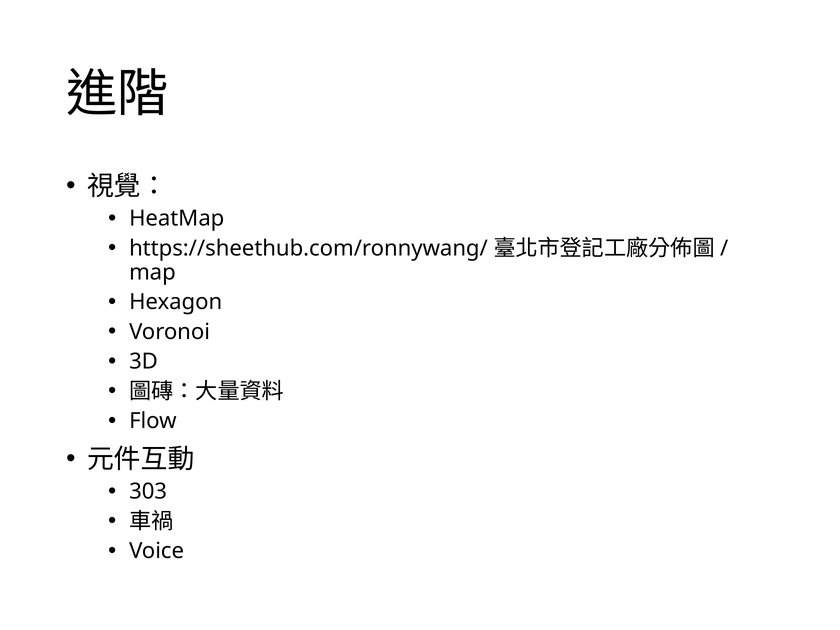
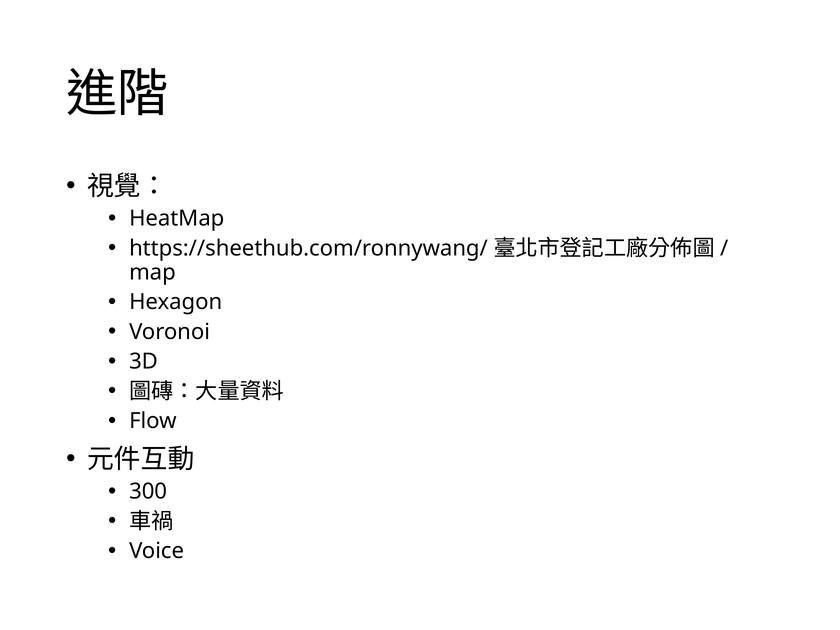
303: 303 -> 300
